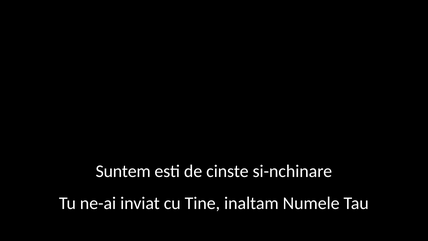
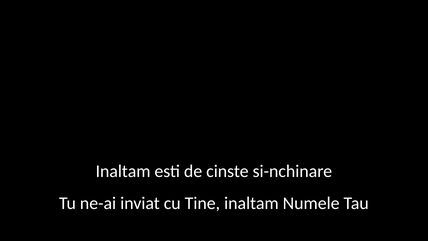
Suntem at (123, 171): Suntem -> Inaltam
